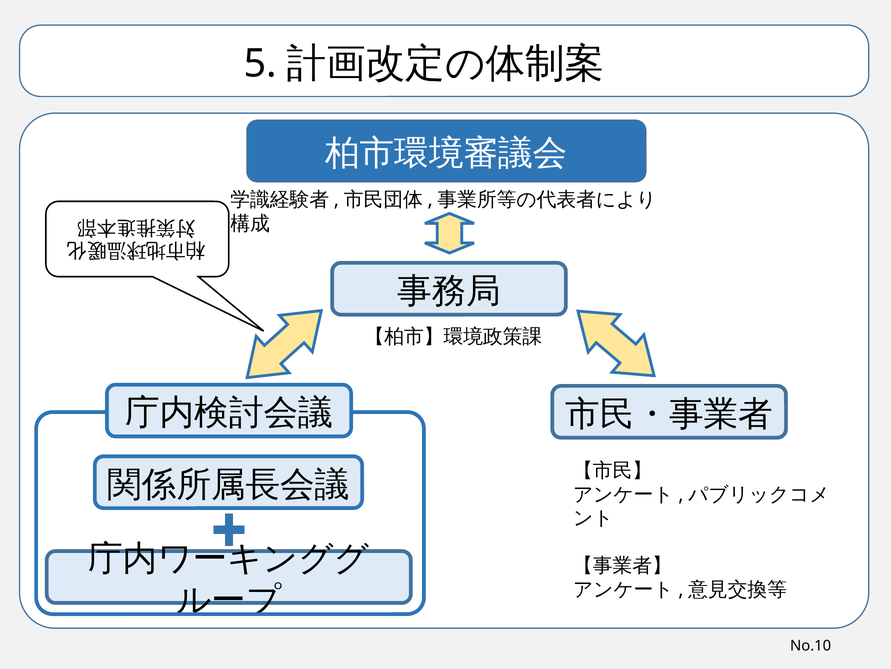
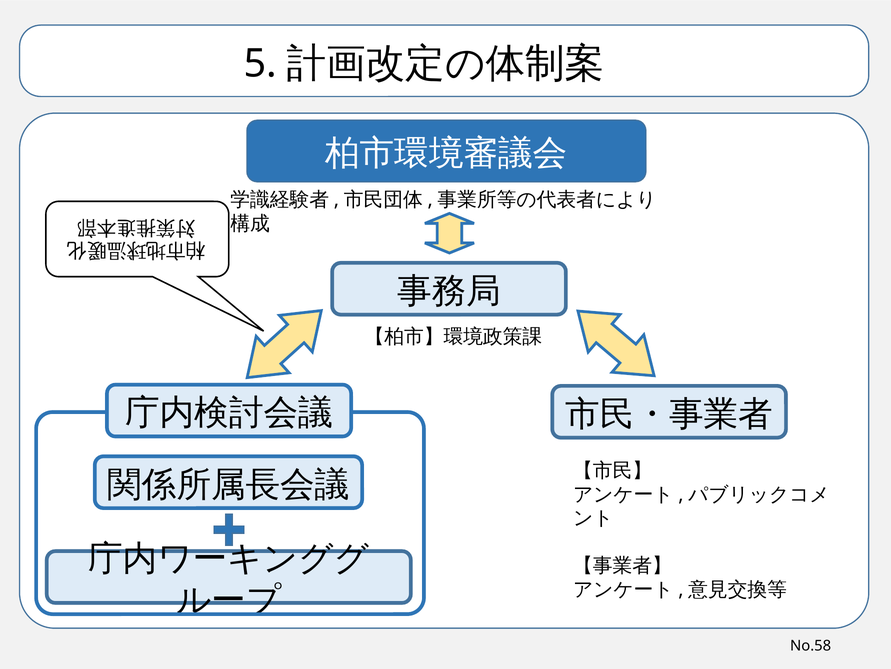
No.10: No.10 -> No.58
